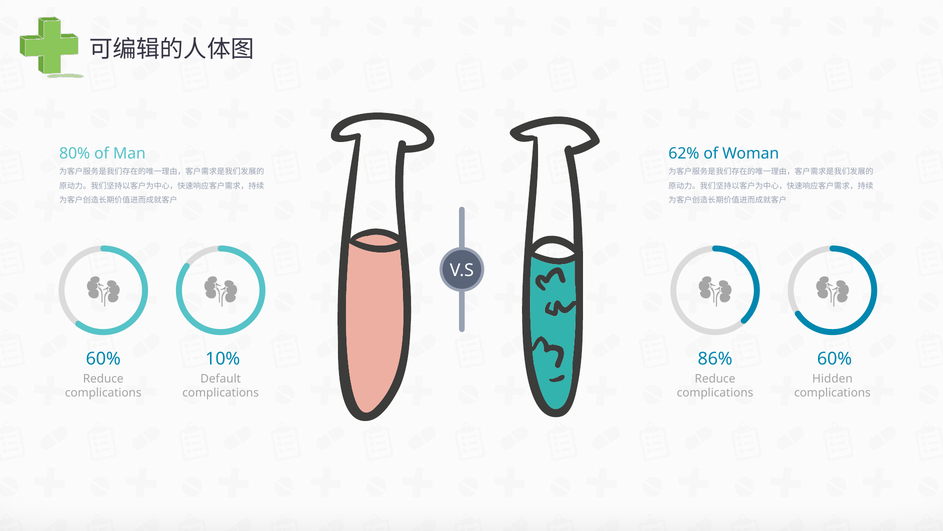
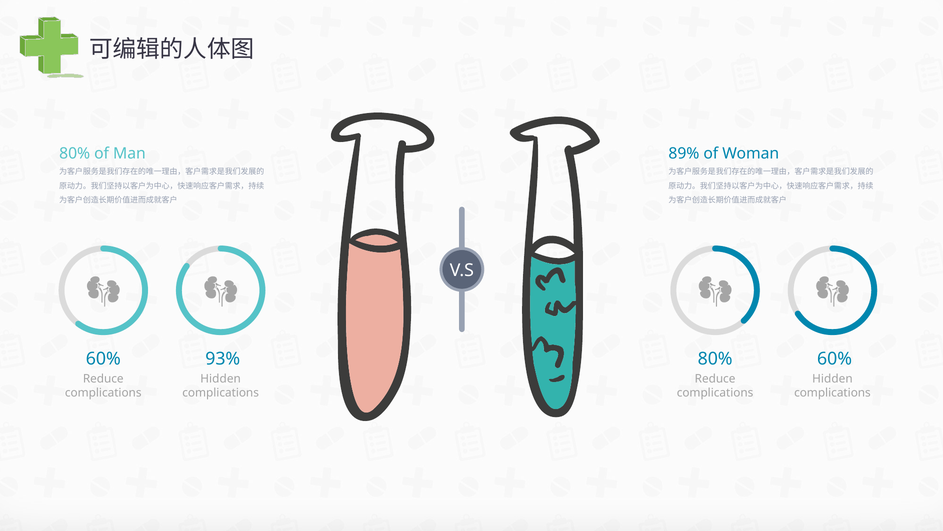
62%: 62% -> 89%
10%: 10% -> 93%
86% at (715, 358): 86% -> 80%
Default at (221, 378): Default -> Hidden
